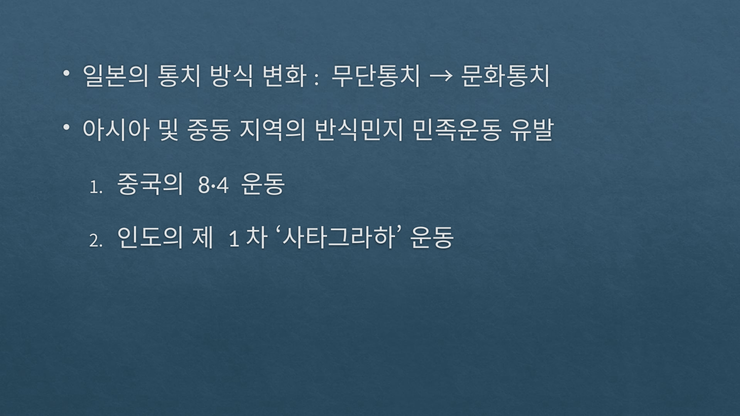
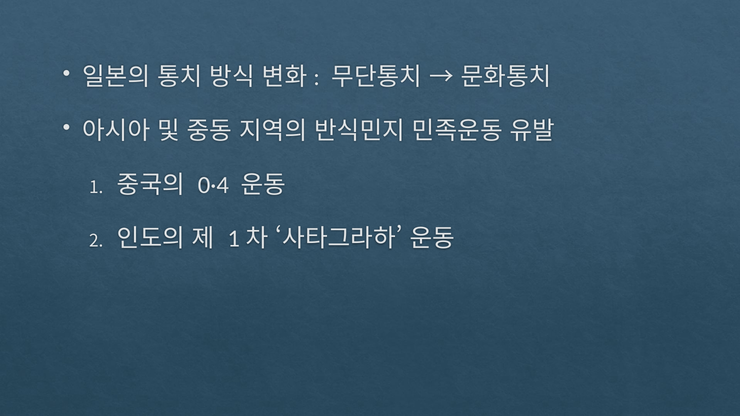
8·4: 8·4 -> 0·4
